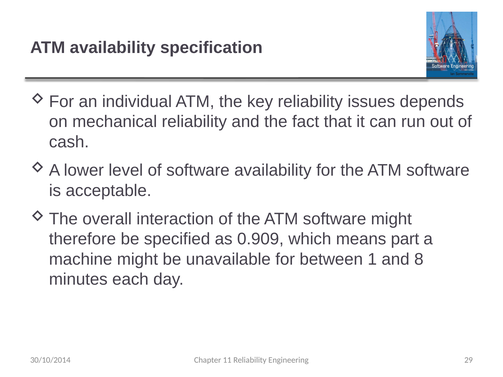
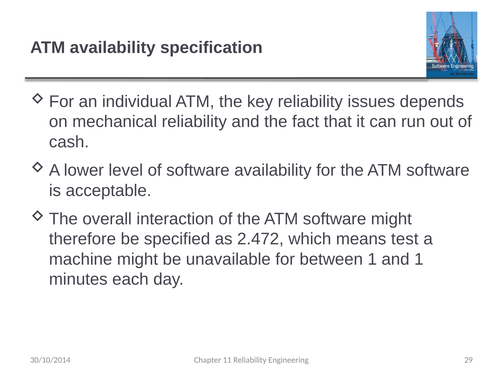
0.909: 0.909 -> 2.472
part: part -> test
and 8: 8 -> 1
